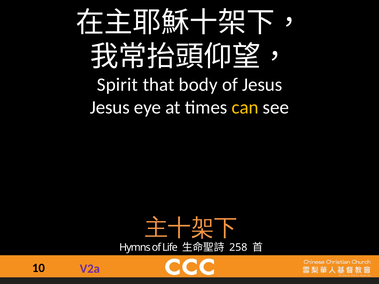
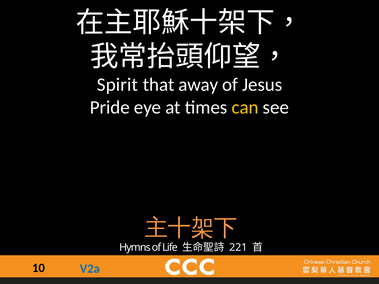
body: body -> away
Jesus at (110, 107): Jesus -> Pride
258: 258 -> 221
V2a colour: purple -> blue
